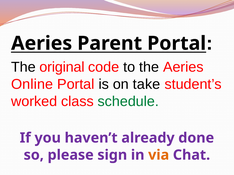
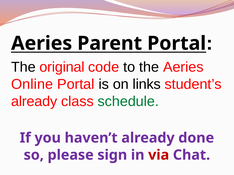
take: take -> links
worked at (34, 102): worked -> already
via colour: orange -> red
